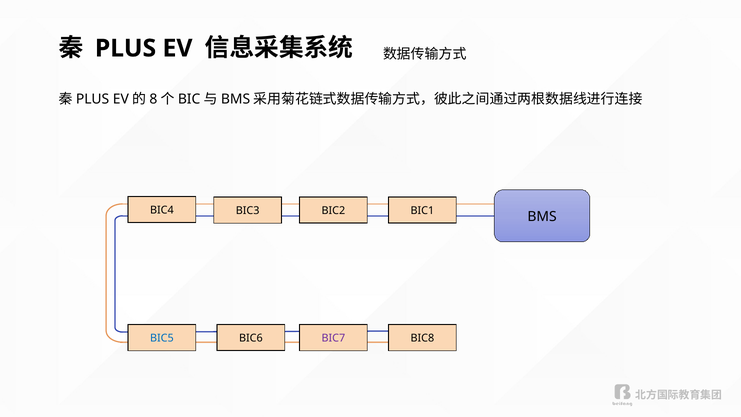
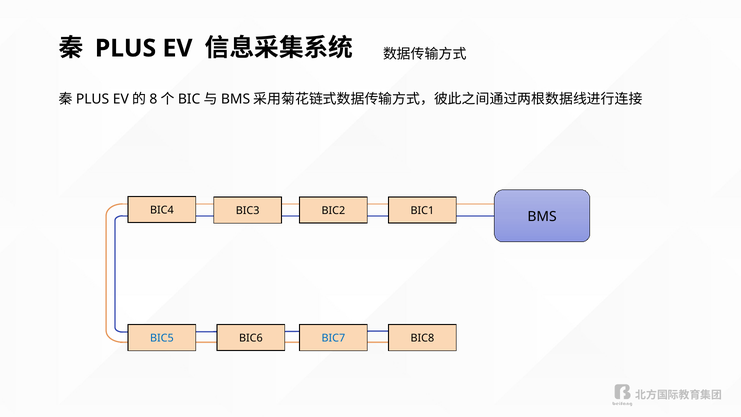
BIC7 colour: purple -> blue
